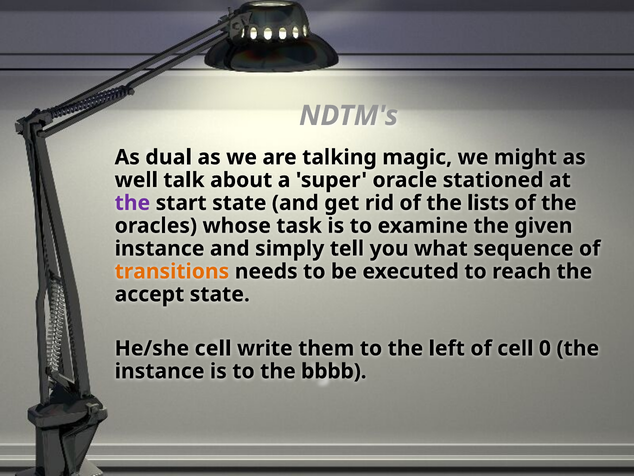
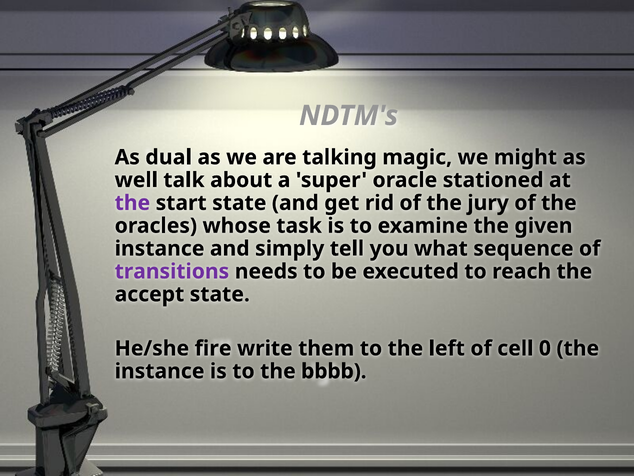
lists: lists -> jury
transitions colour: orange -> purple
He/she cell: cell -> fire
